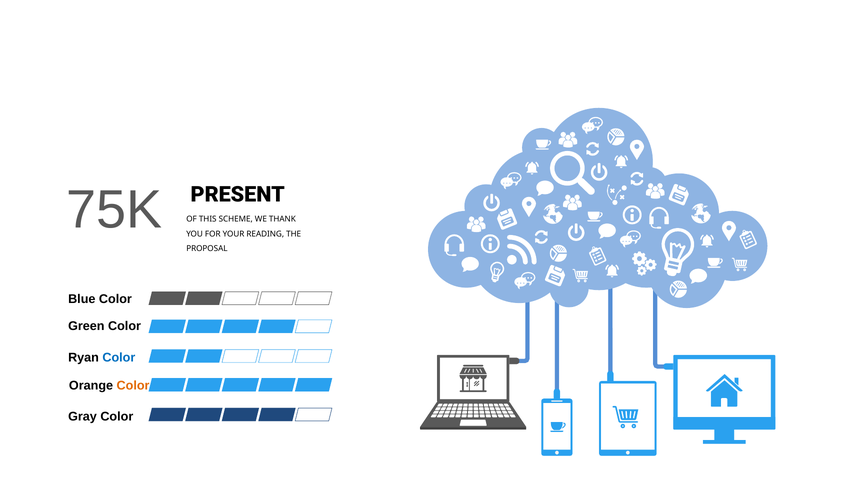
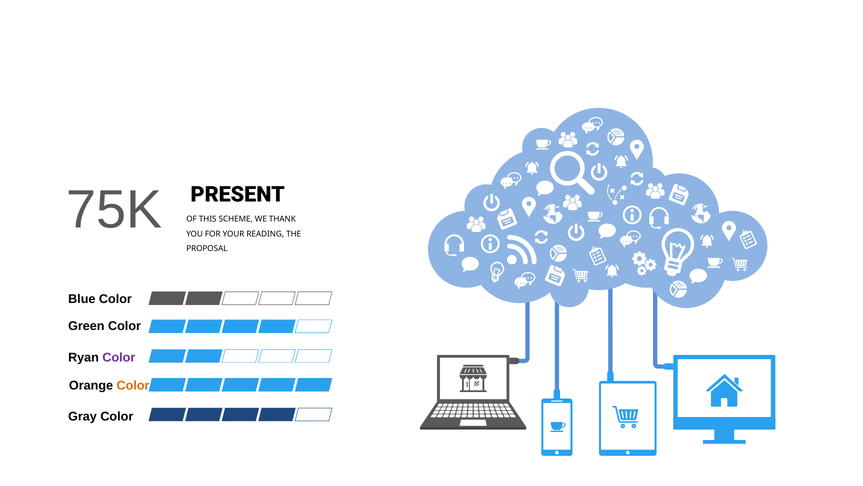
Color at (119, 357) colour: blue -> purple
